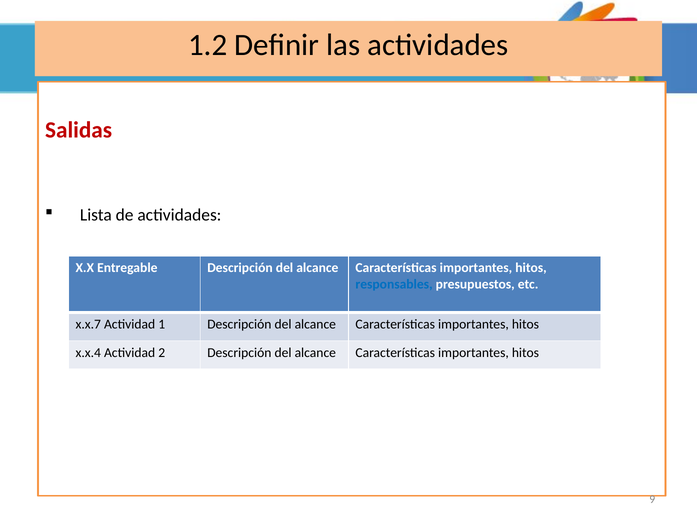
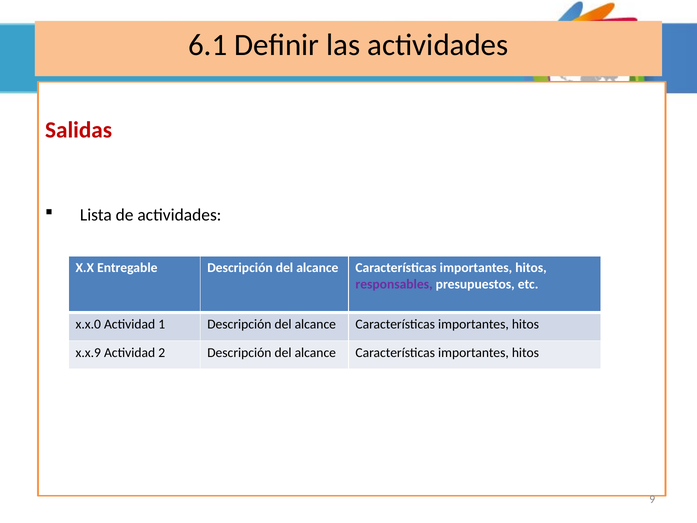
1.2: 1.2 -> 6.1
responsables colour: blue -> purple
x.x.7: x.x.7 -> x.x.0
x.x.4: x.x.4 -> x.x.9
